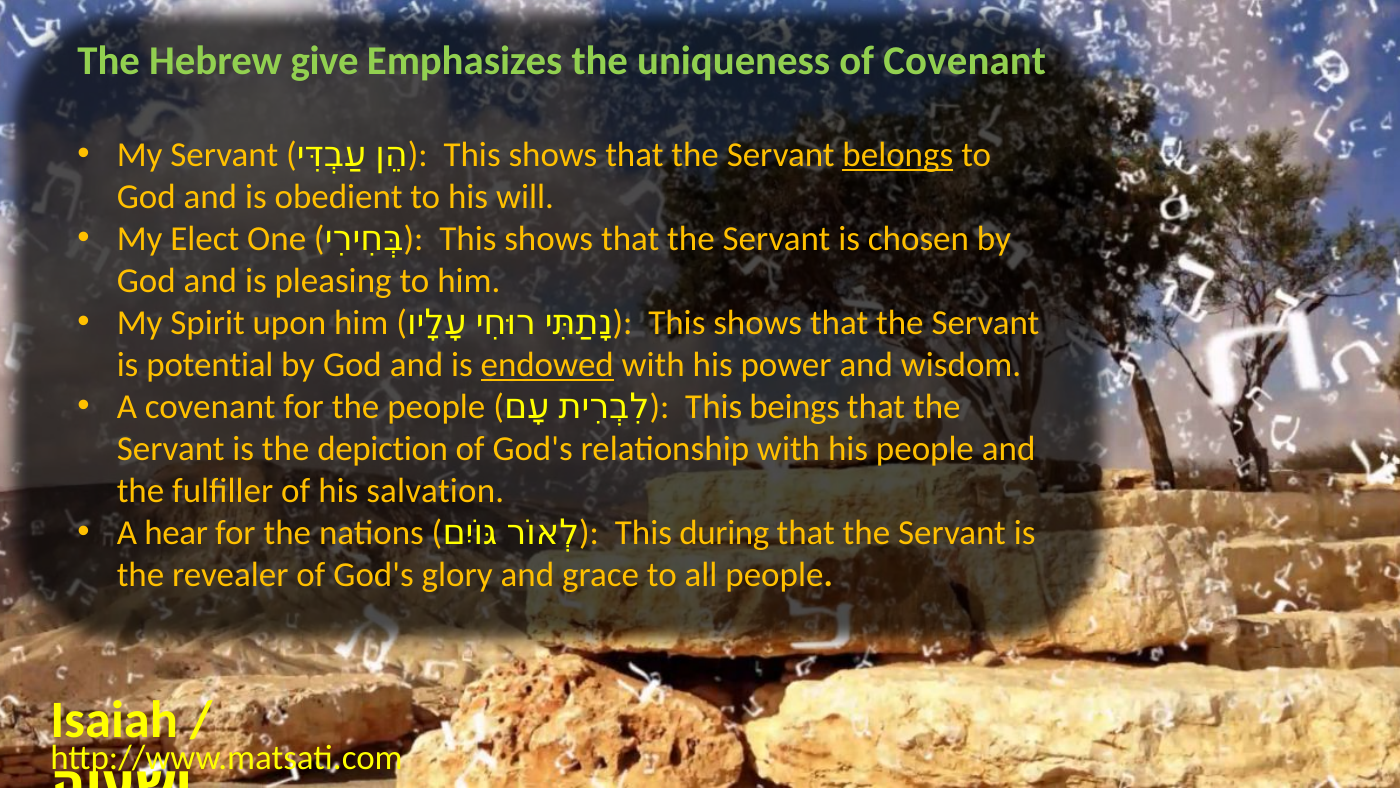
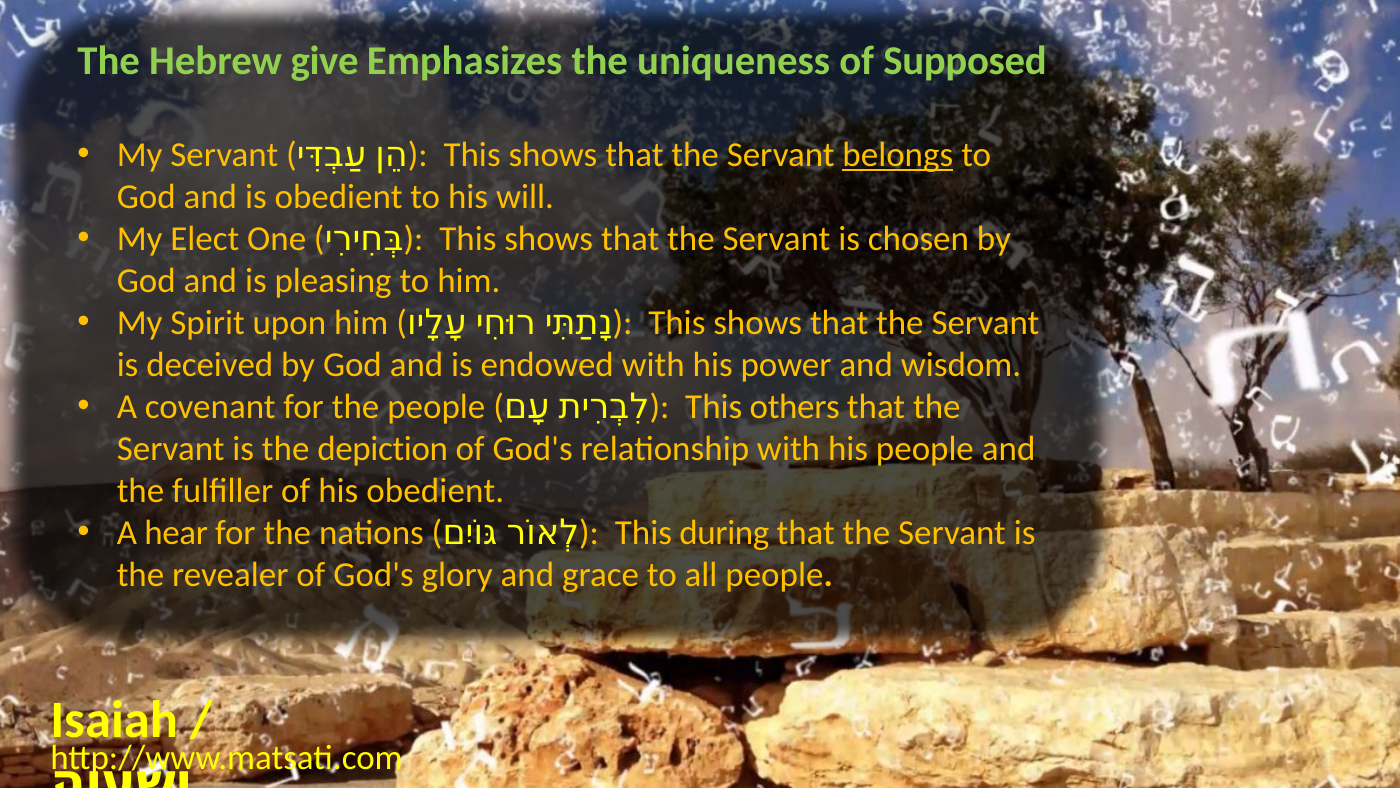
of Covenant: Covenant -> Supposed
potential: potential -> deceived
endowed underline: present -> none
beings: beings -> others
his salvation: salvation -> obedient
